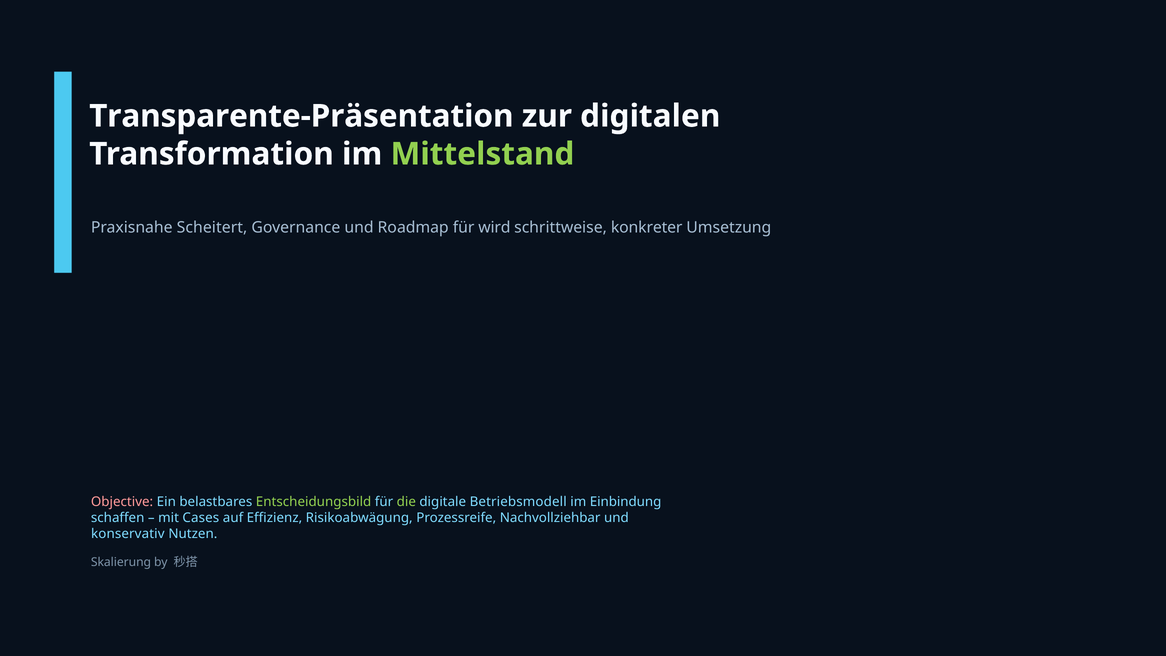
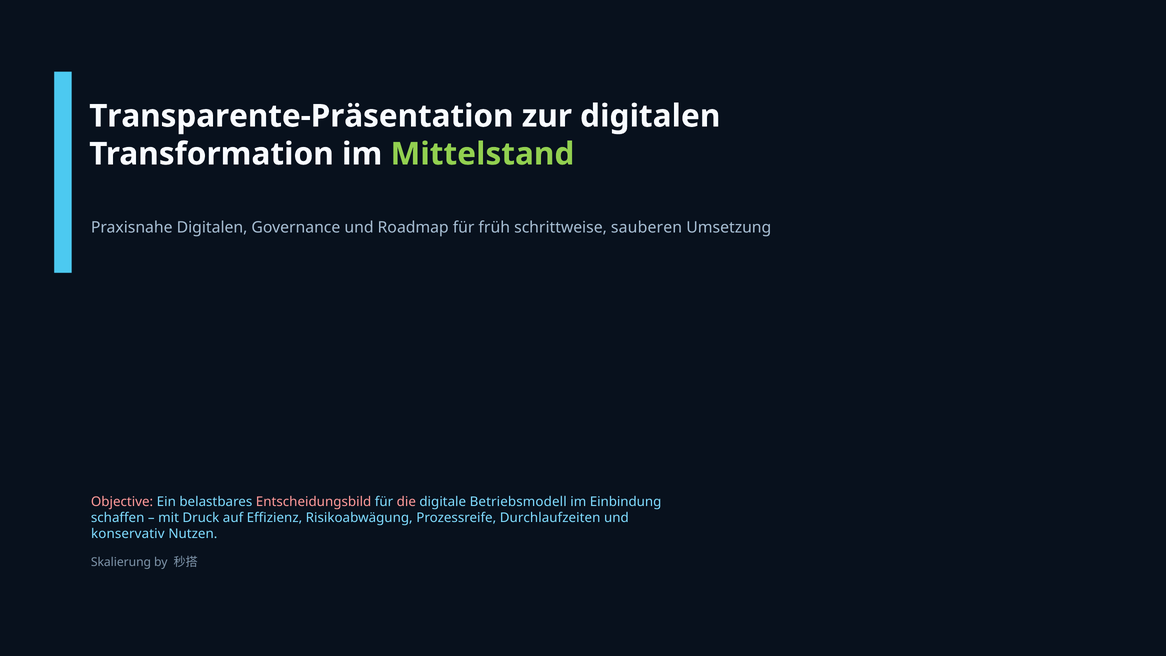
Praxisnahe Scheitert: Scheitert -> Digitalen
wird: wird -> früh
konkreter: konkreter -> sauberen
Entscheidungsbild colour: light green -> pink
die colour: light green -> pink
Cases: Cases -> Druck
Nachvollziehbar: Nachvollziehbar -> Durchlaufzeiten
